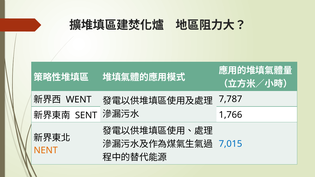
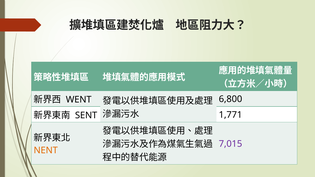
7,787: 7,787 -> 6,800
1,766: 1,766 -> 1,771
7,015 colour: blue -> purple
